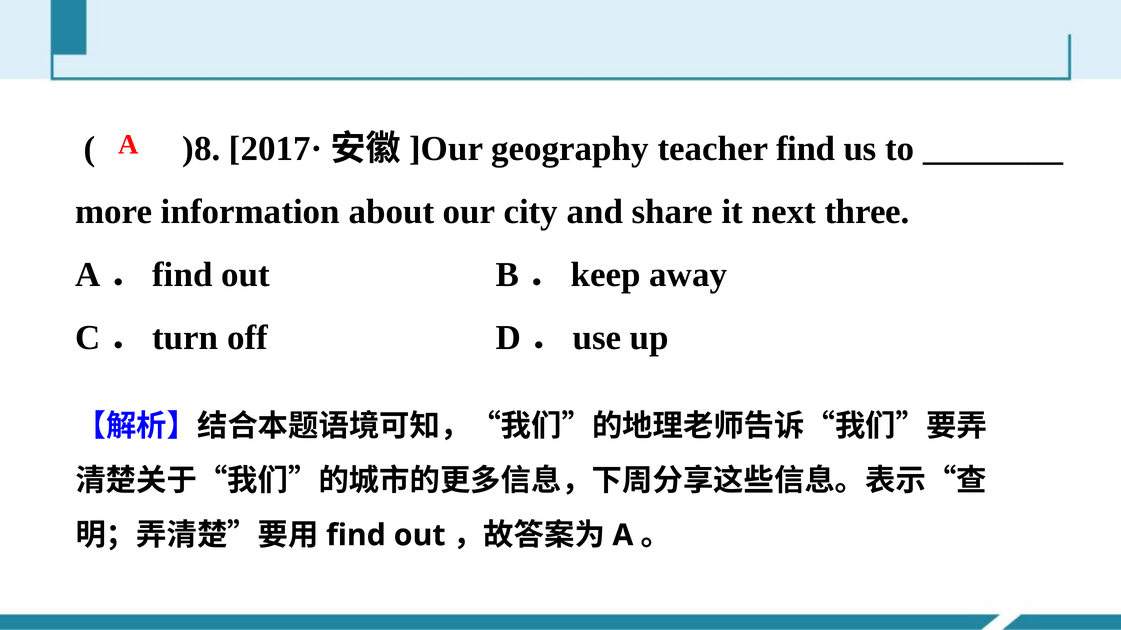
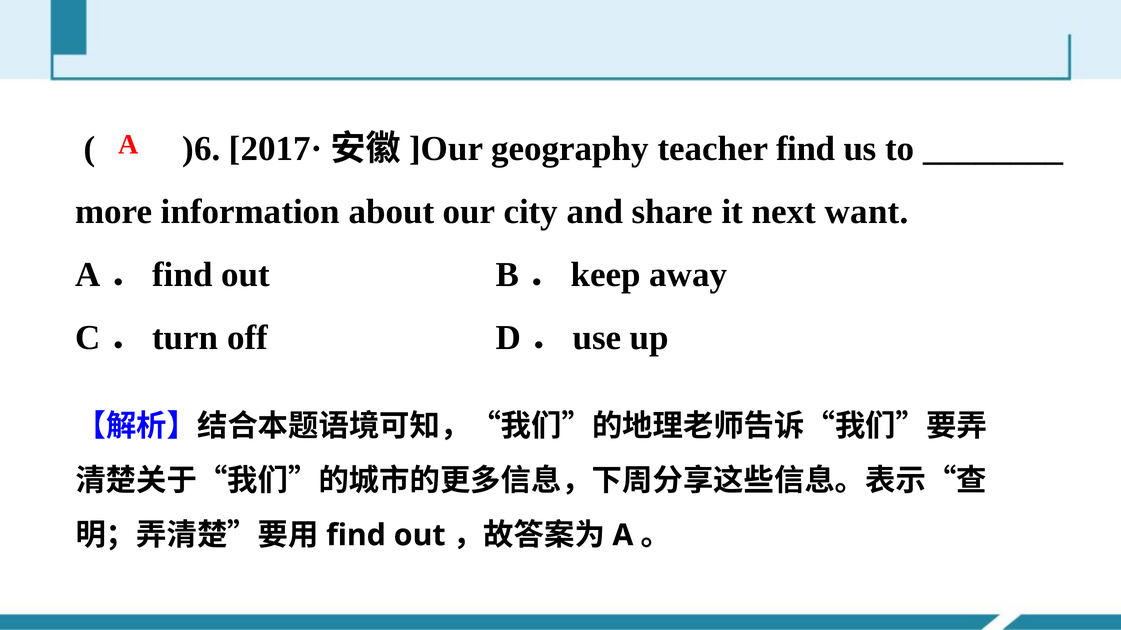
)8: )8 -> )6
three: three -> want
